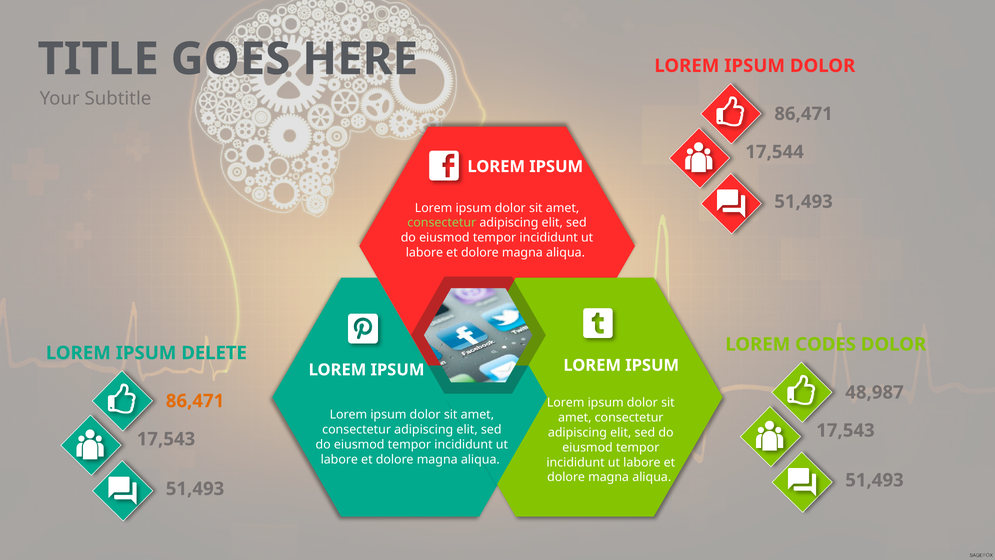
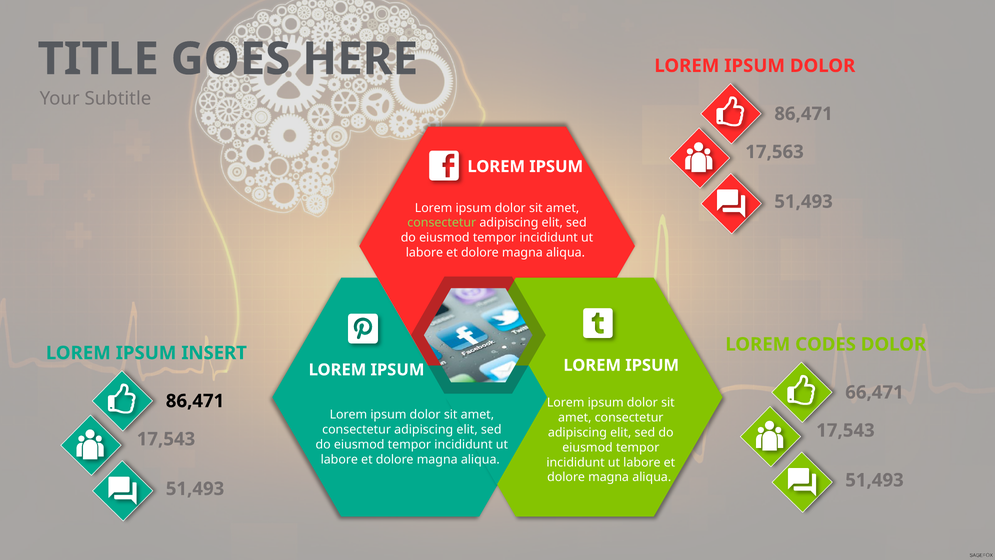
17,544: 17,544 -> 17,563
DELETE: DELETE -> INSERT
48,987: 48,987 -> 66,471
86,471 at (195, 401) colour: orange -> black
